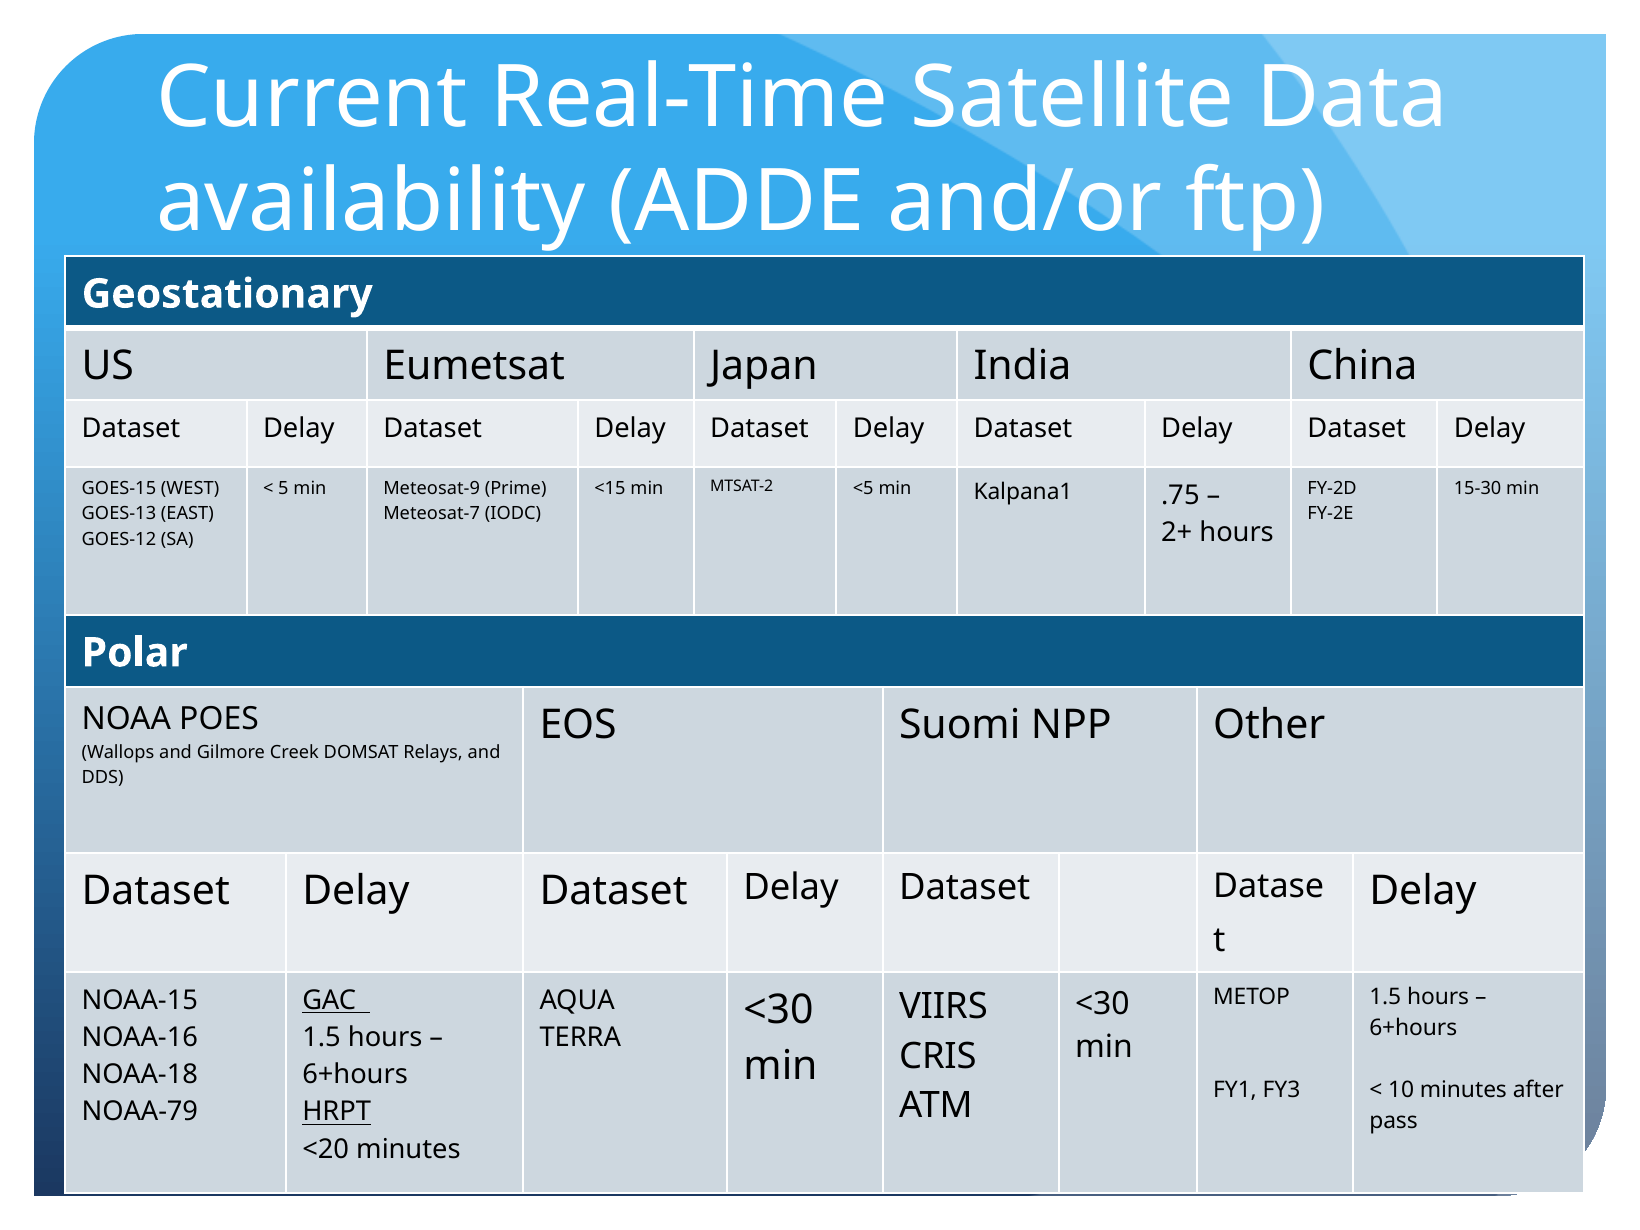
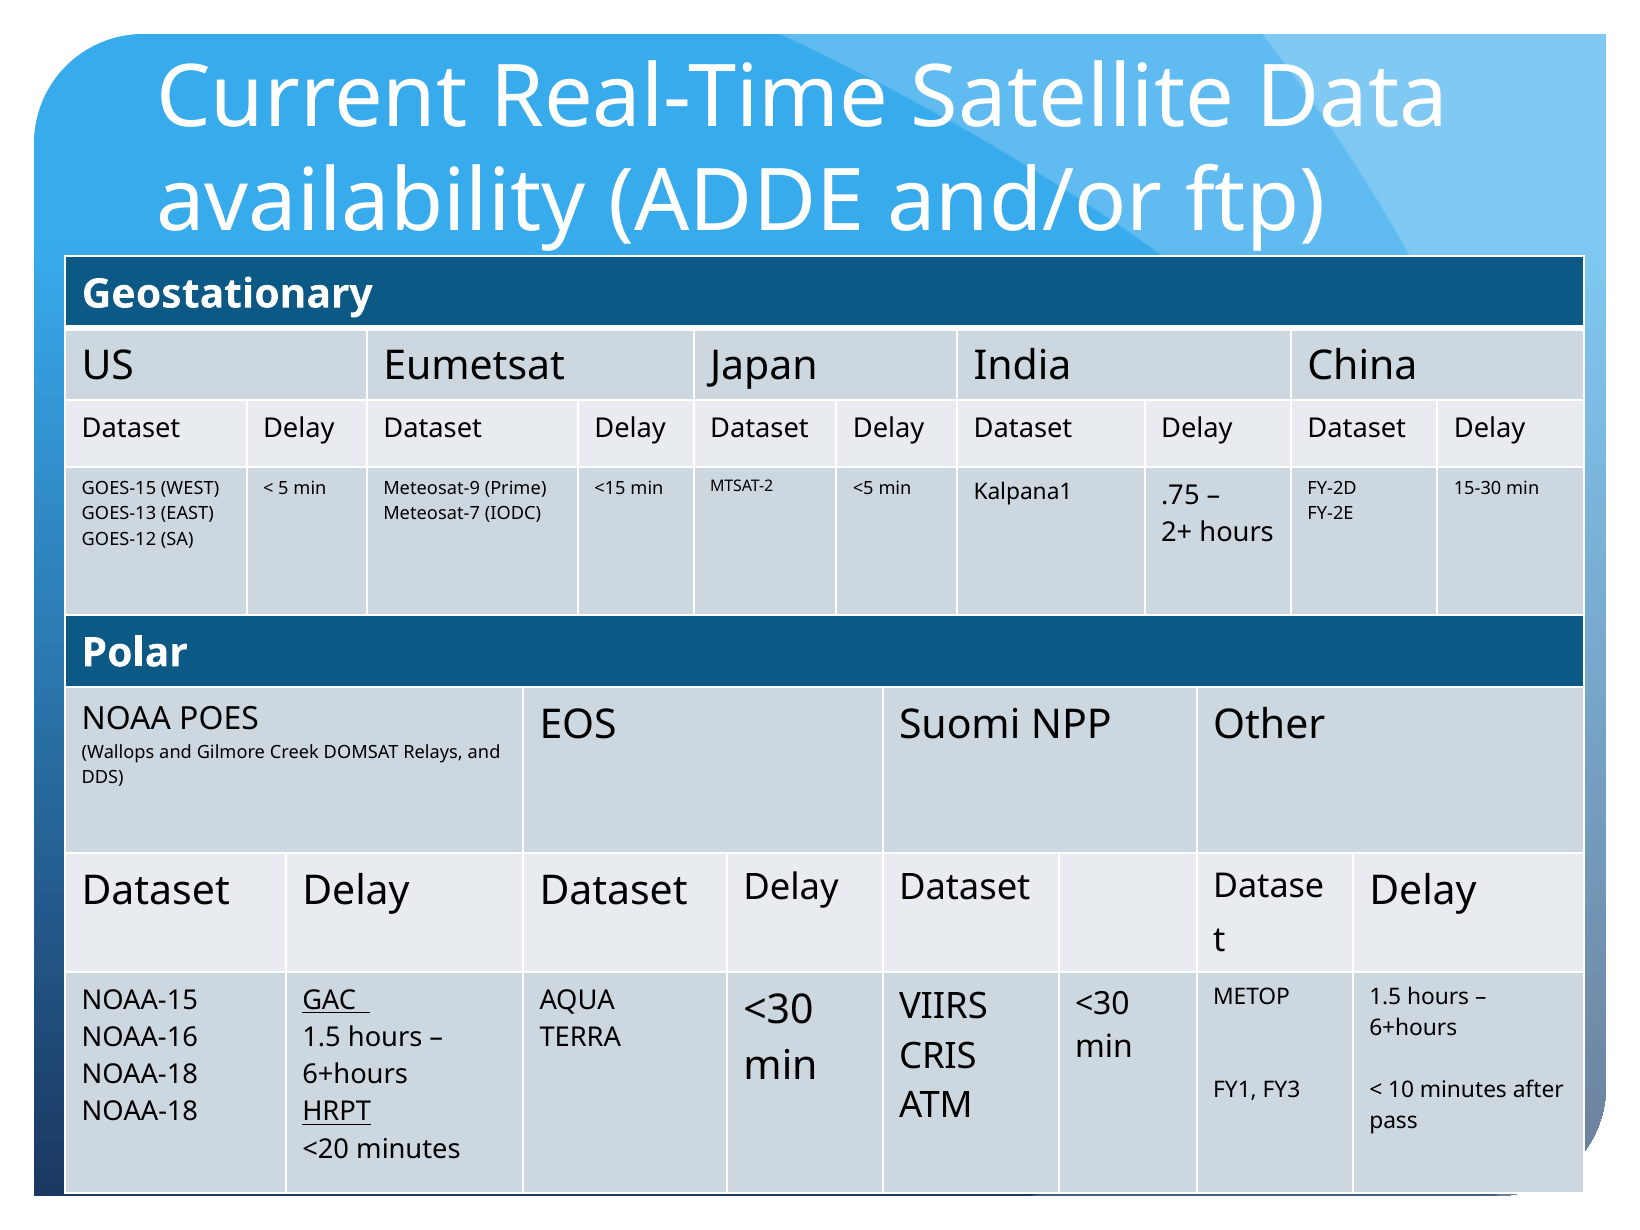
NOAA-79 at (140, 1112): NOAA-79 -> NOAA-18
